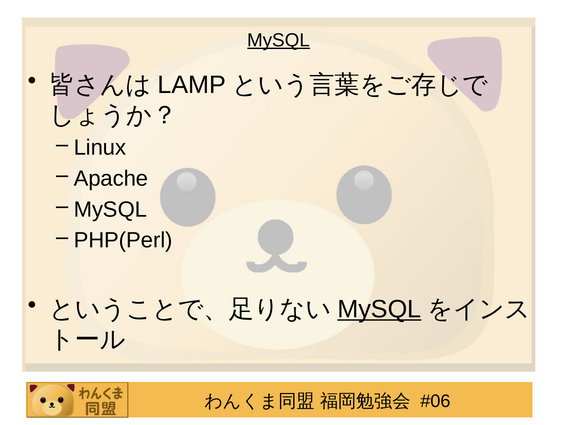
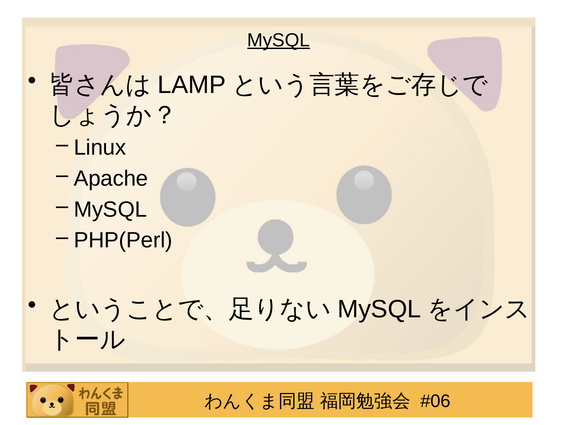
MySQL at (379, 309) underline: present -> none
